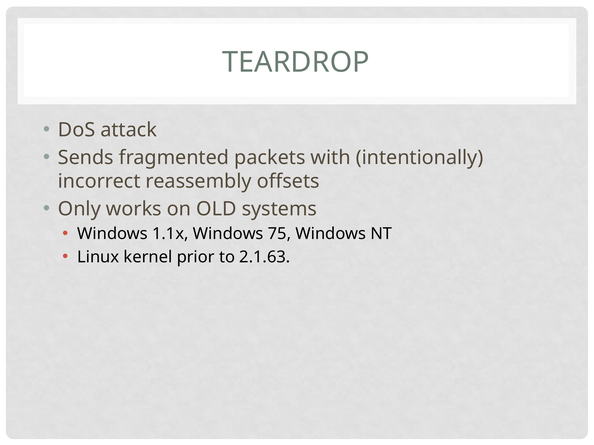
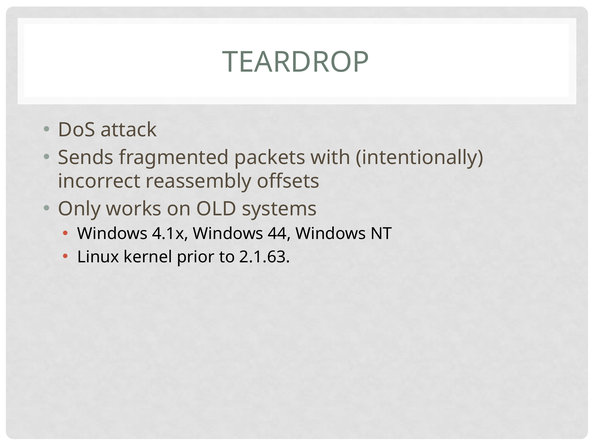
1.1x: 1.1x -> 4.1x
75: 75 -> 44
